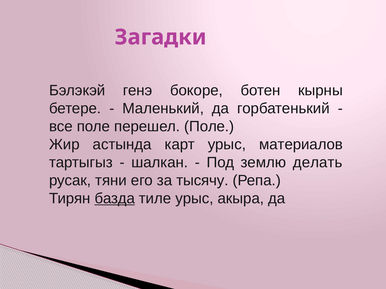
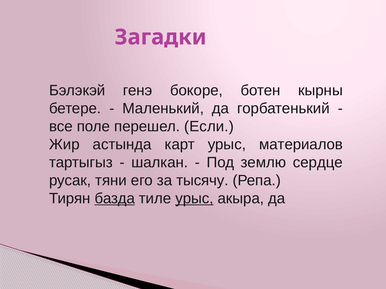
перешел Поле: Поле -> Если
делать: делать -> сердце
урыс at (194, 199) underline: none -> present
